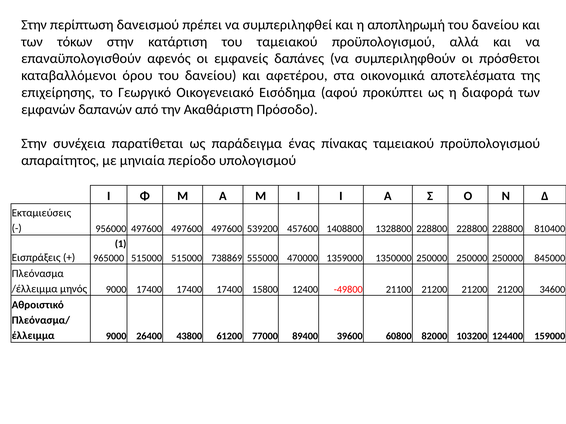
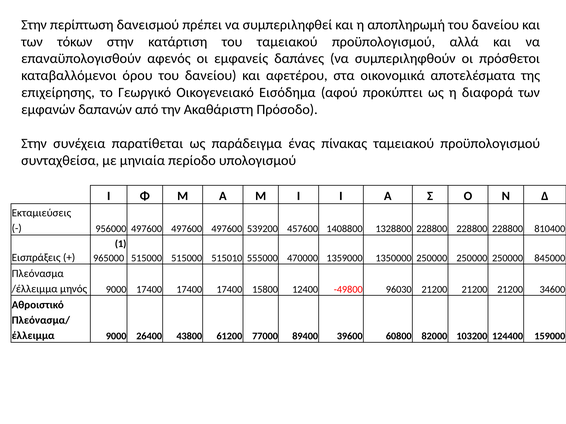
απαραίτητος: απαραίτητος -> συνταχθείσα
738869: 738869 -> 515010
21100: 21100 -> 96030
